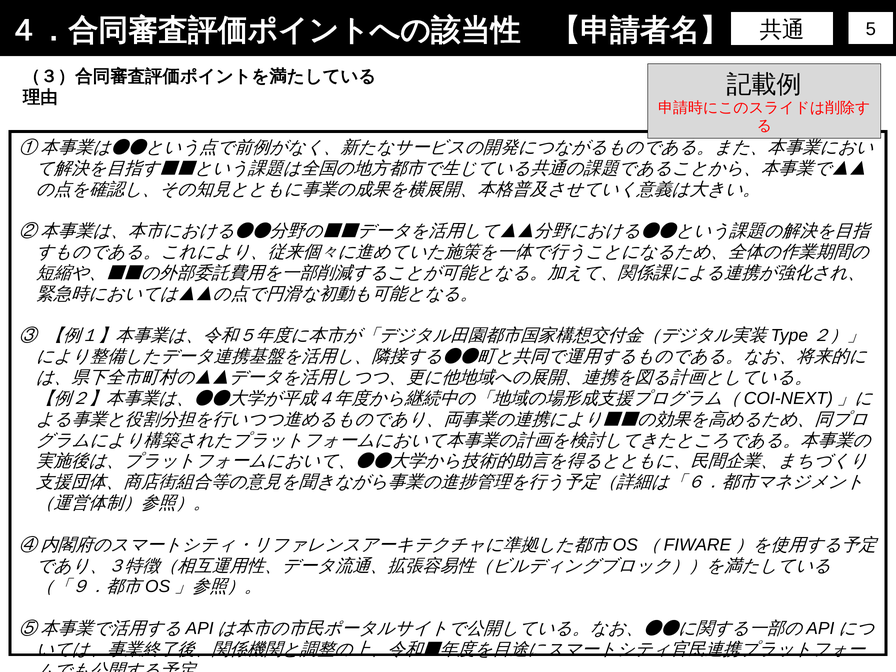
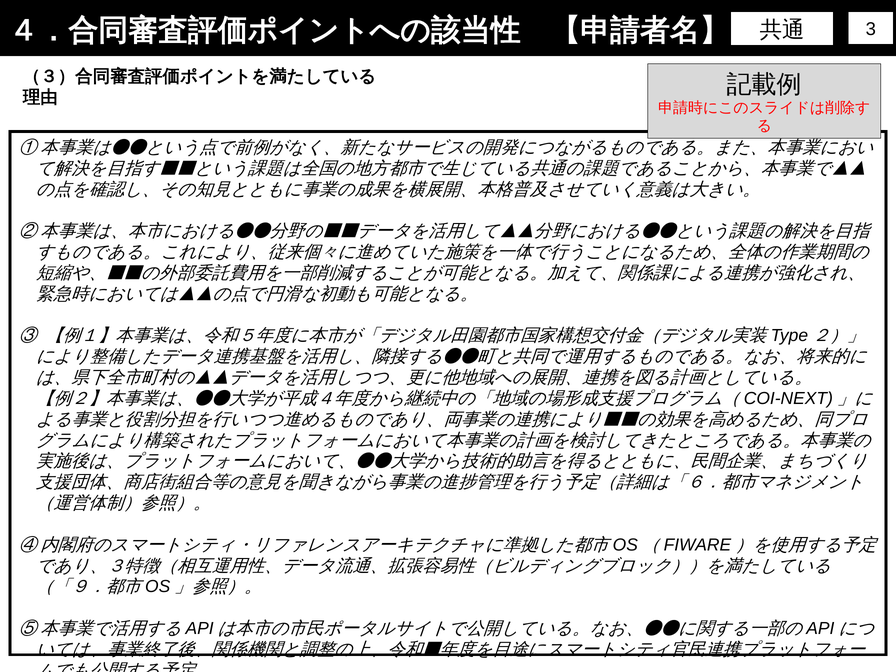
5: 5 -> 3
